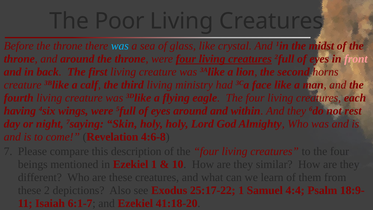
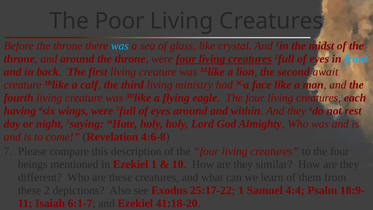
front colour: pink -> light blue
horns: horns -> await
Skin: Skin -> Hate
